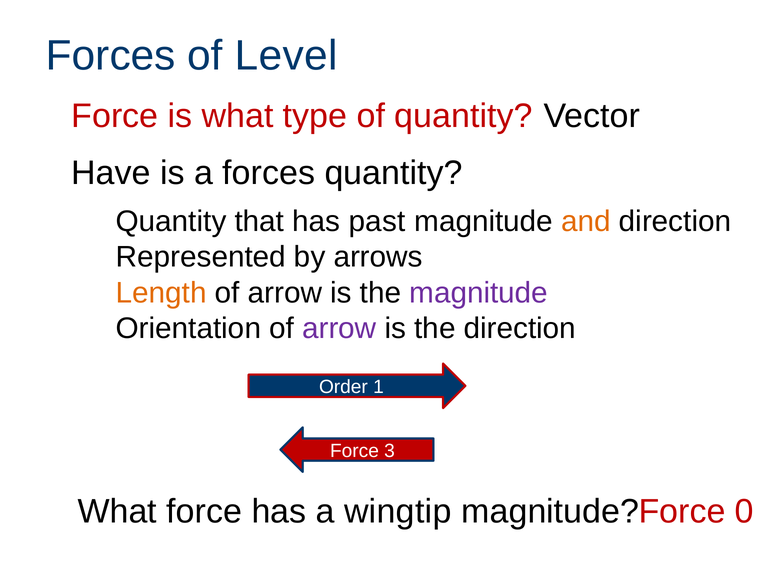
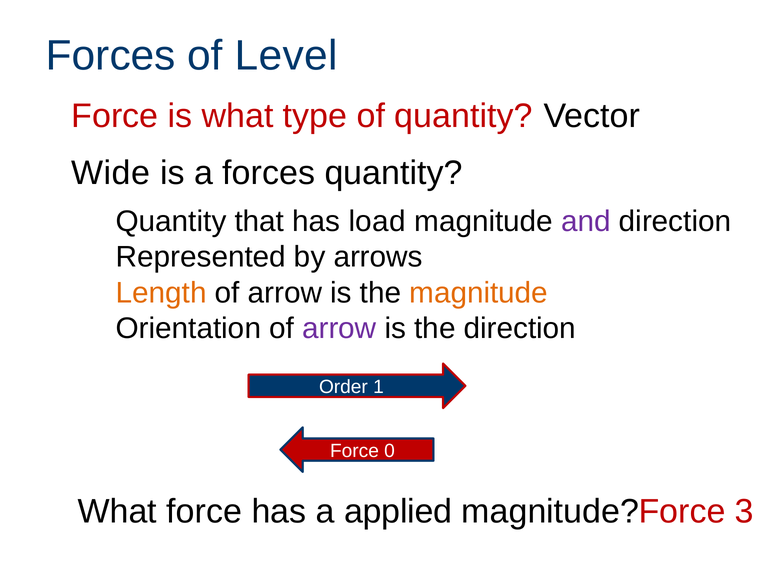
Have: Have -> Wide
past: past -> load
and colour: orange -> purple
magnitude at (479, 293) colour: purple -> orange
3: 3 -> 0
wingtip: wingtip -> applied
0: 0 -> 3
